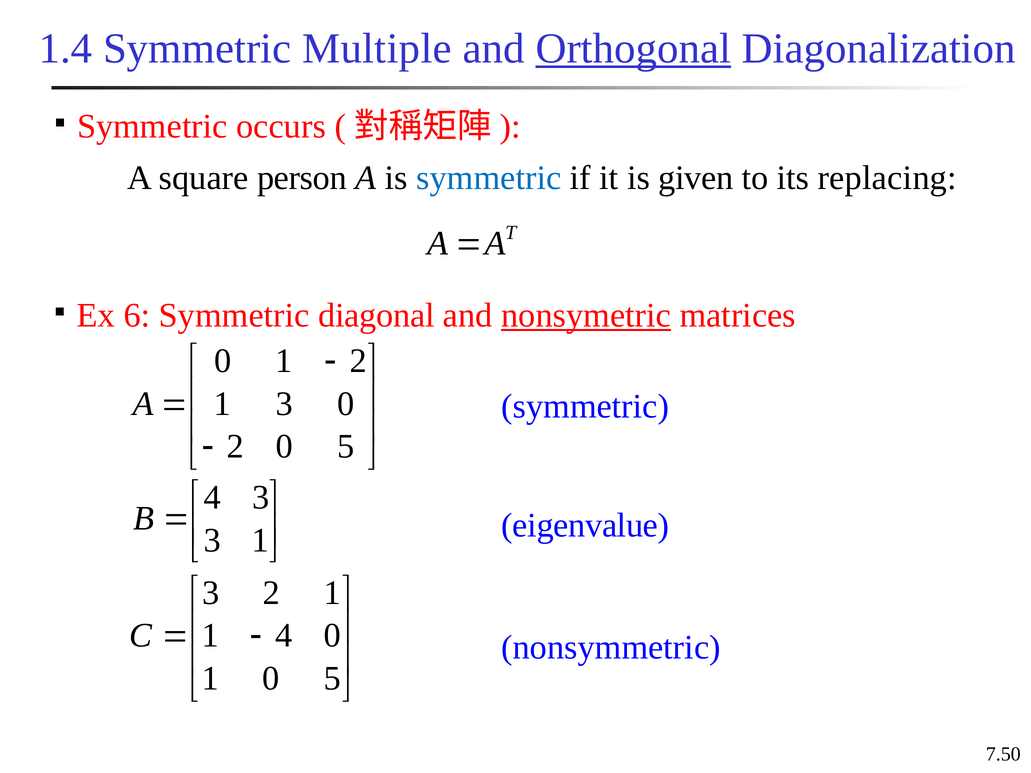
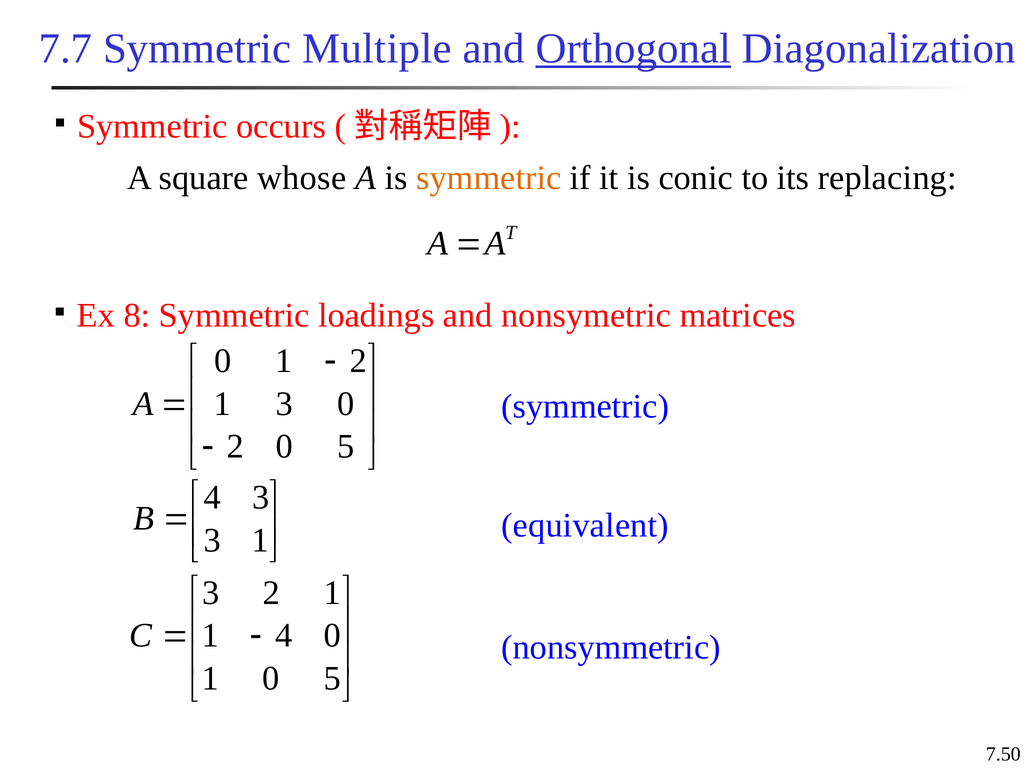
1.4: 1.4 -> 7.7
person: person -> whose
symmetric at (489, 178) colour: blue -> orange
given: given -> conic
6: 6 -> 8
diagonal: diagonal -> loadings
nonsymetric underline: present -> none
eigenvalue: eigenvalue -> equivalent
